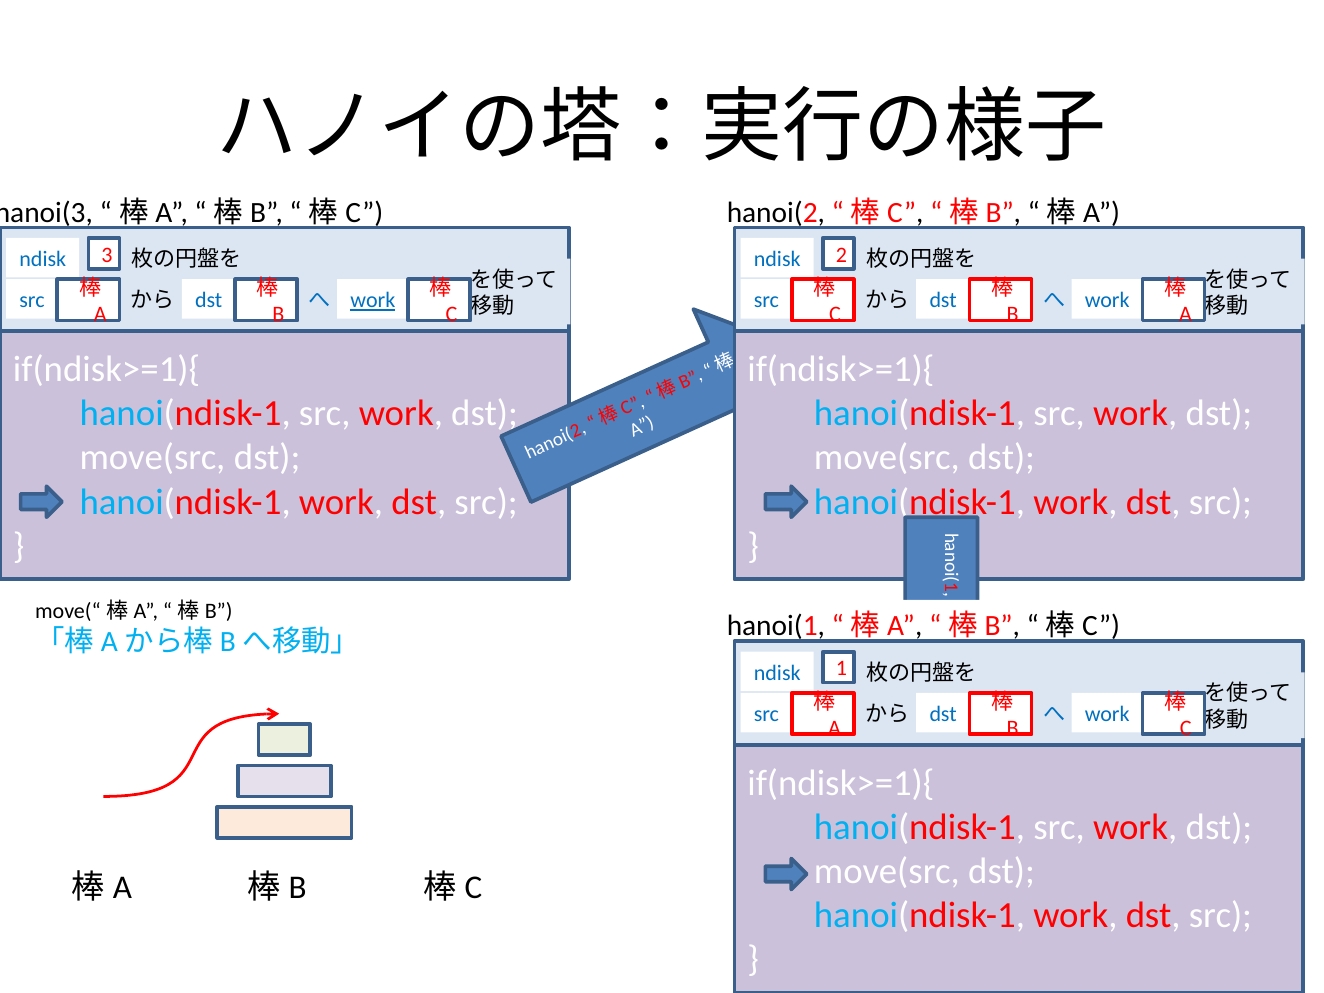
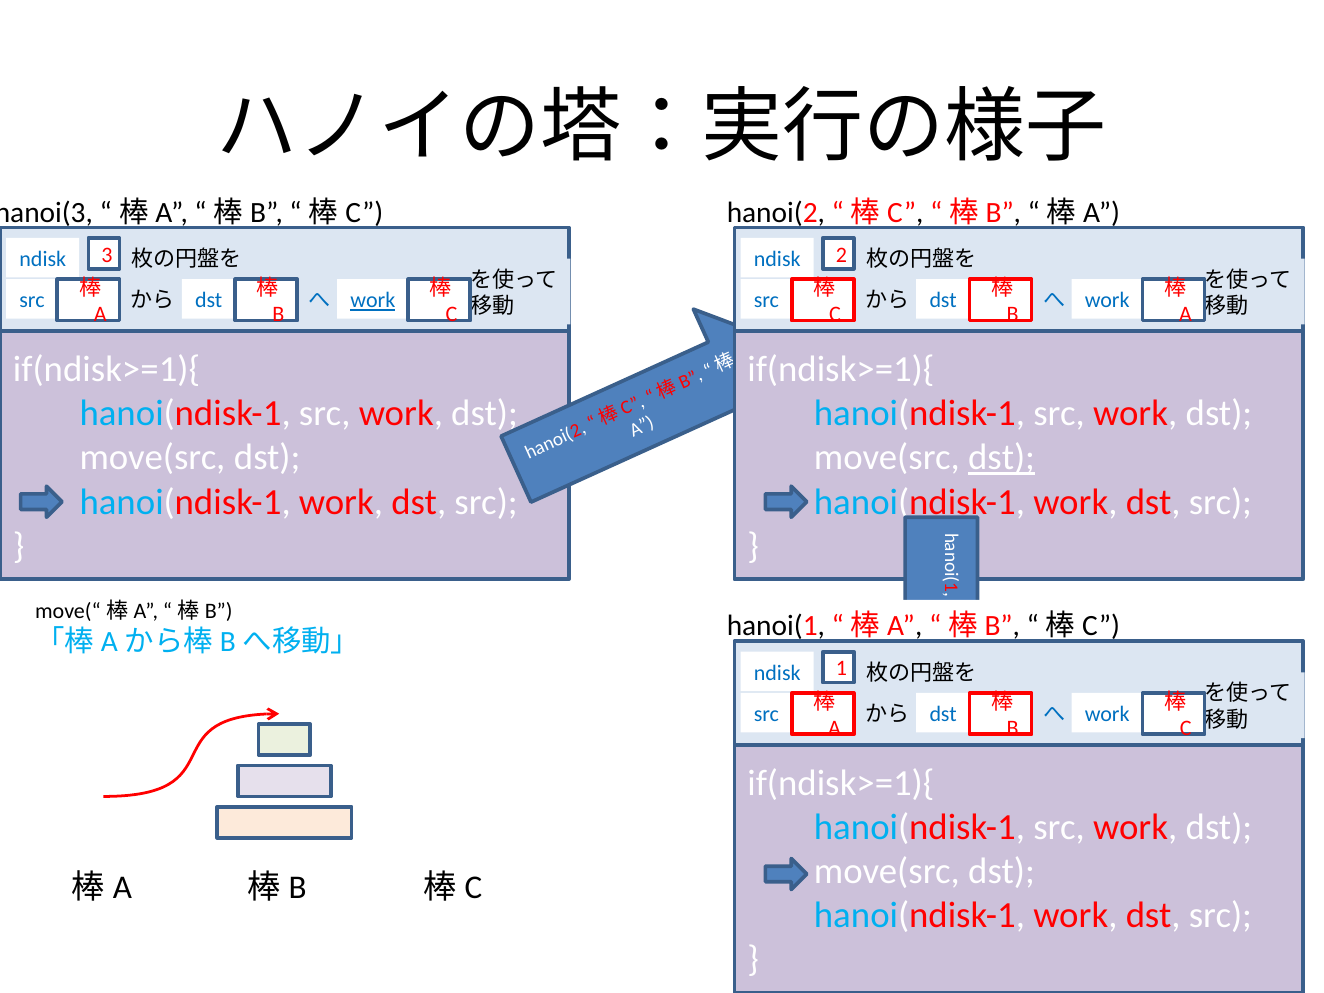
dst at (1002, 458) underline: none -> present
